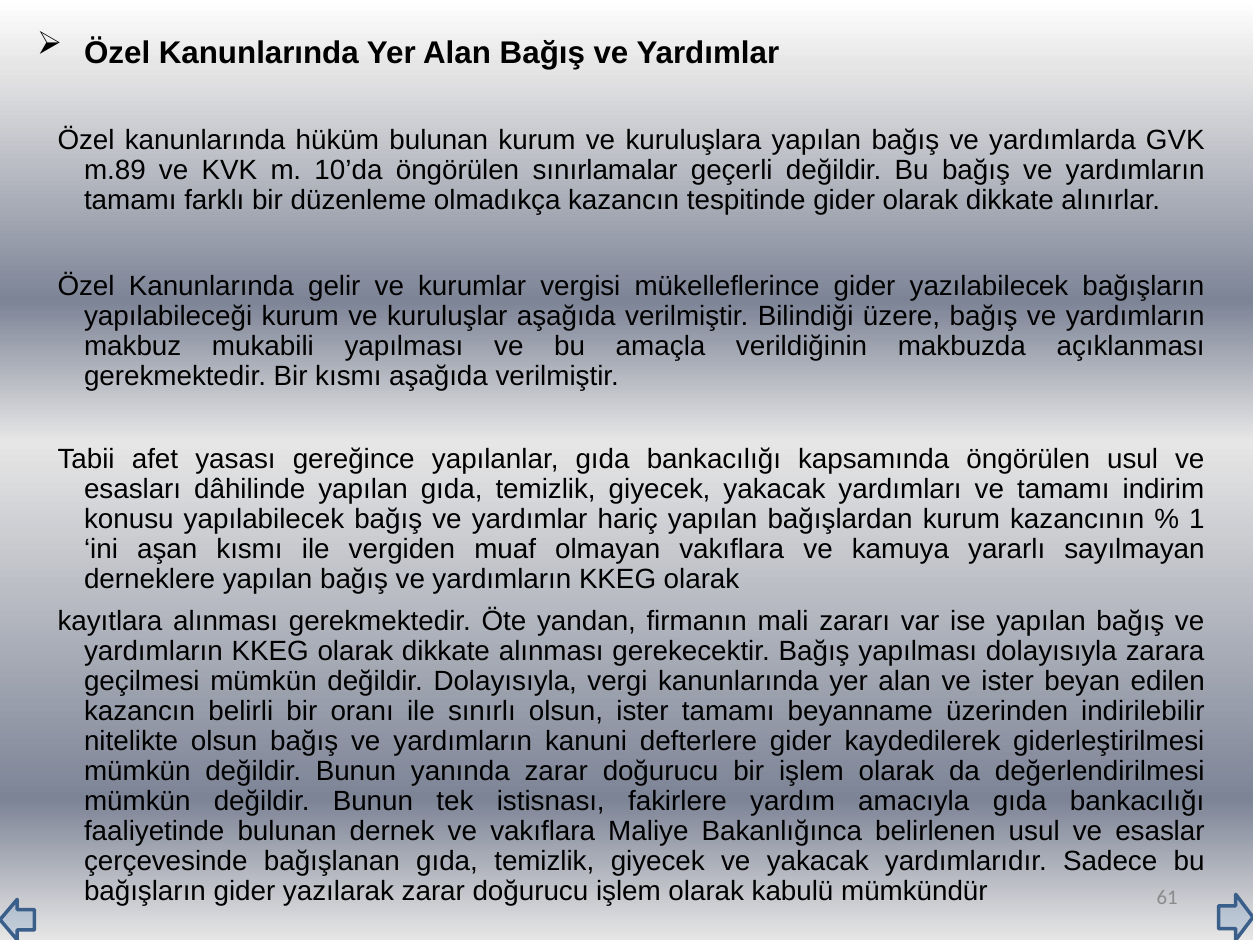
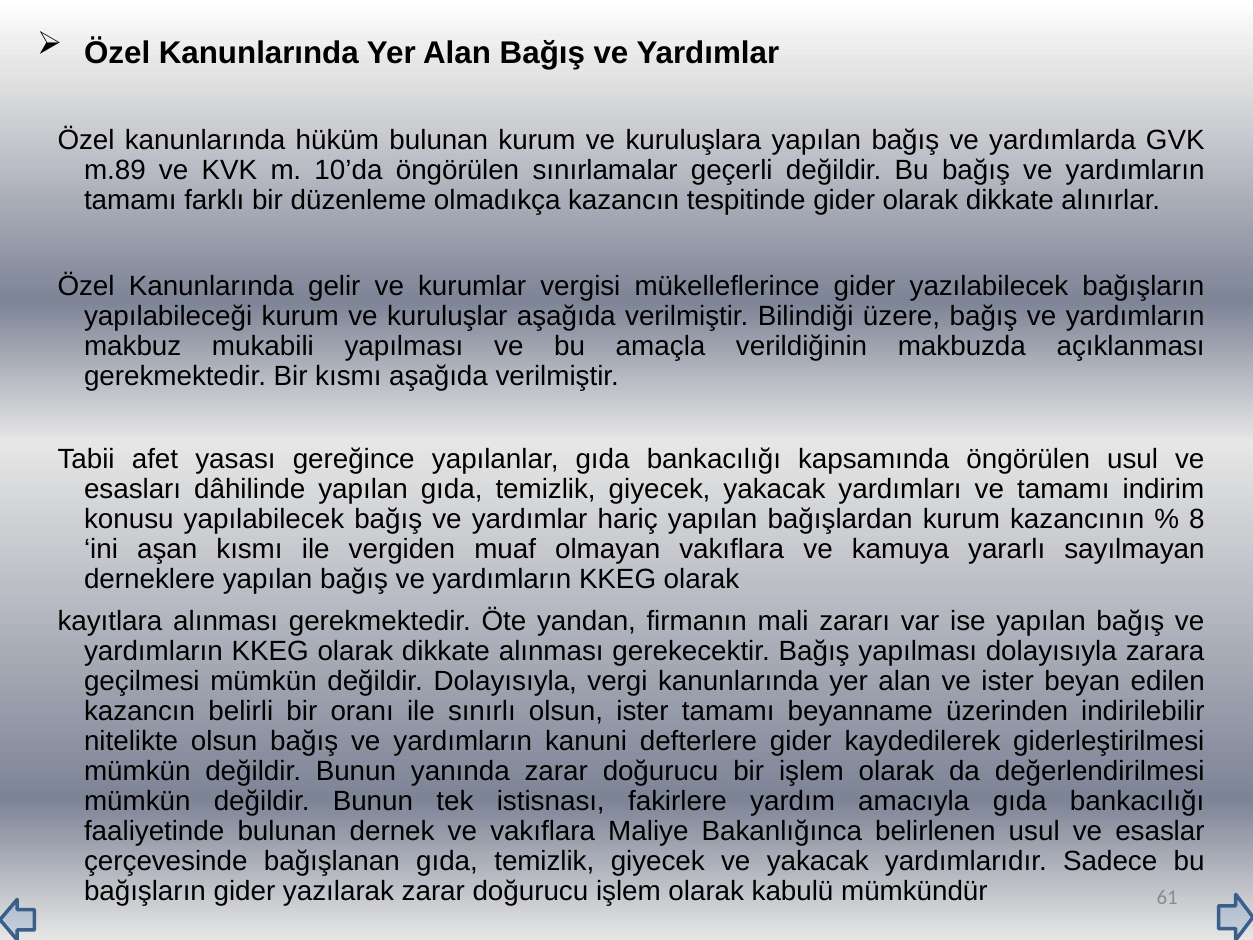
1: 1 -> 8
